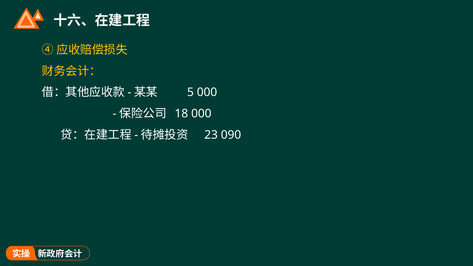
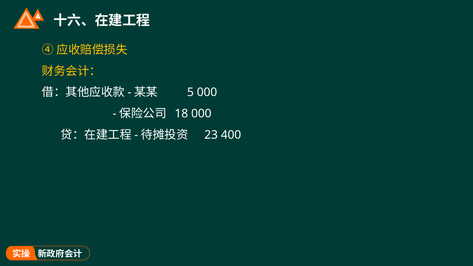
090: 090 -> 400
